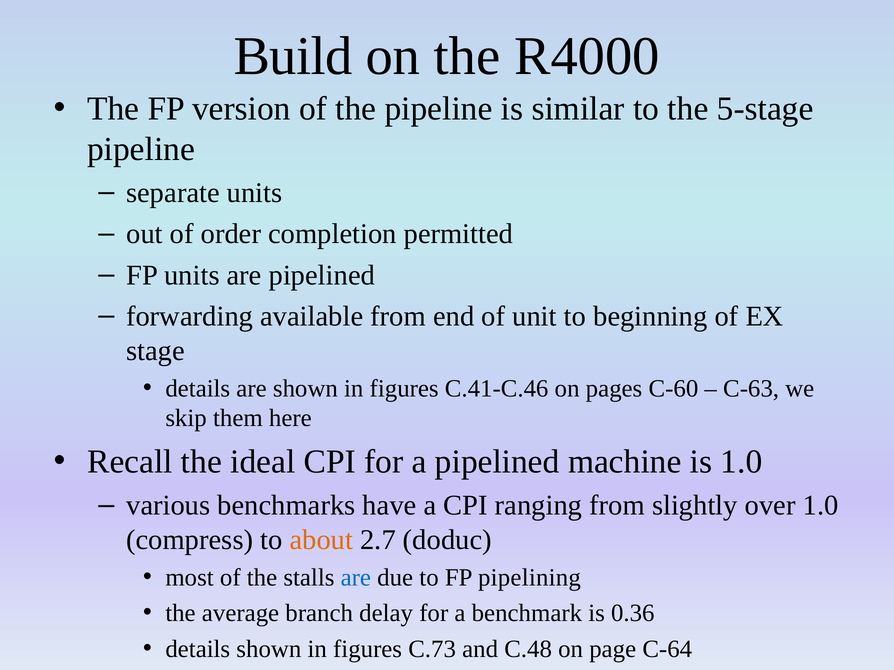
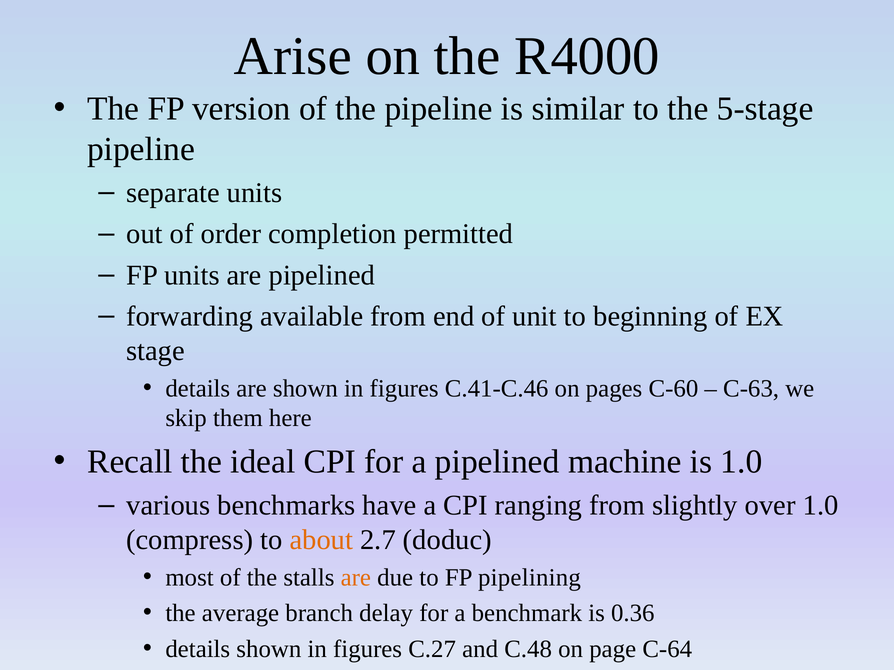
Build: Build -> Arise
are at (356, 578) colour: blue -> orange
C.73: C.73 -> C.27
